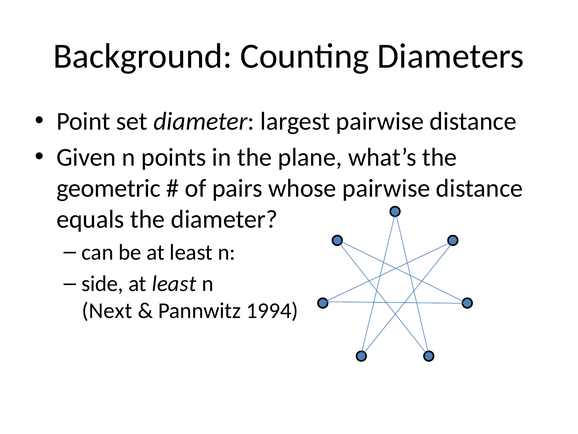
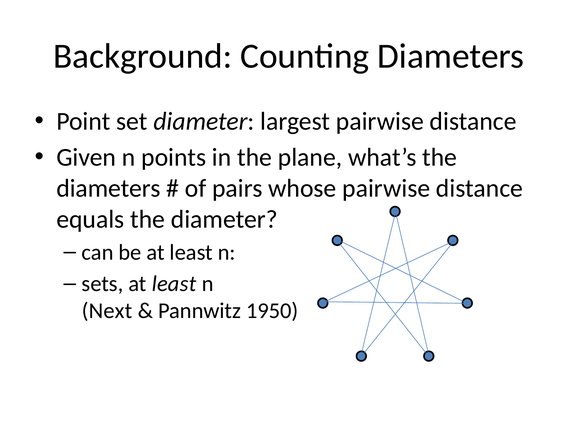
geometric at (109, 188): geometric -> diameters
side: side -> sets
1994: 1994 -> 1950
